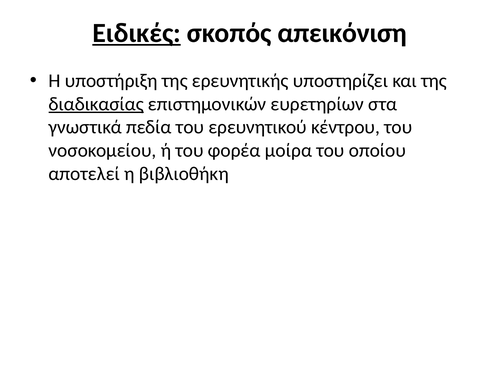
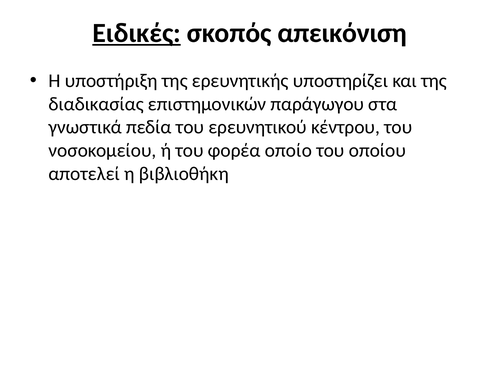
διαδικασίας underline: present -> none
ευρετηρίων: ευρετηρίων -> παράγωγου
μοίρα: μοίρα -> οποίο
